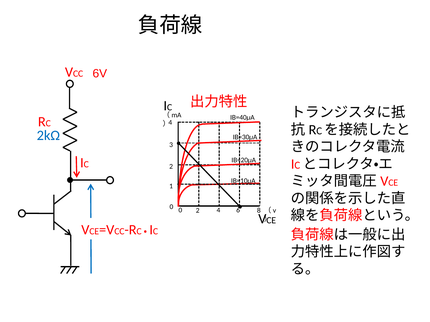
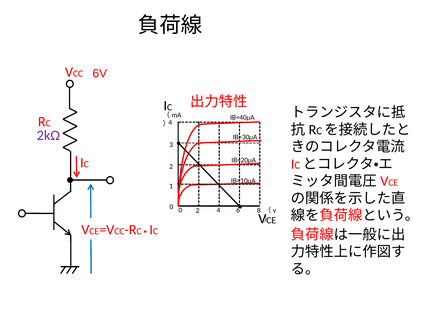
2kΩ colour: blue -> purple
